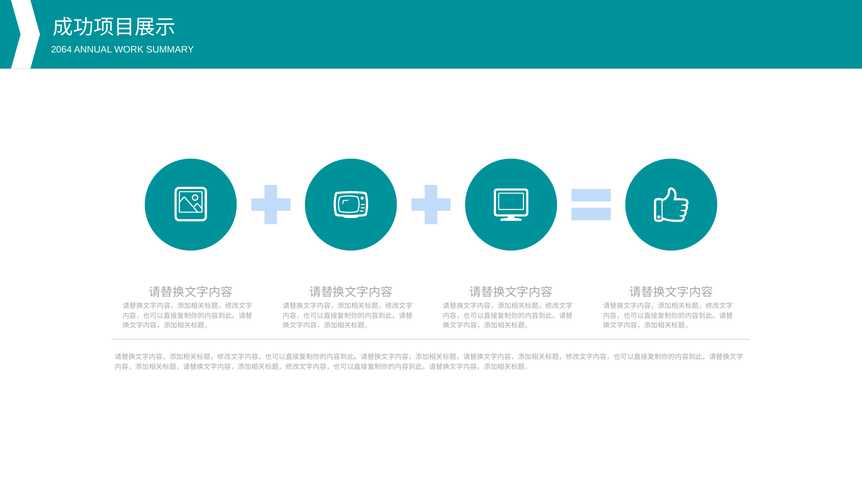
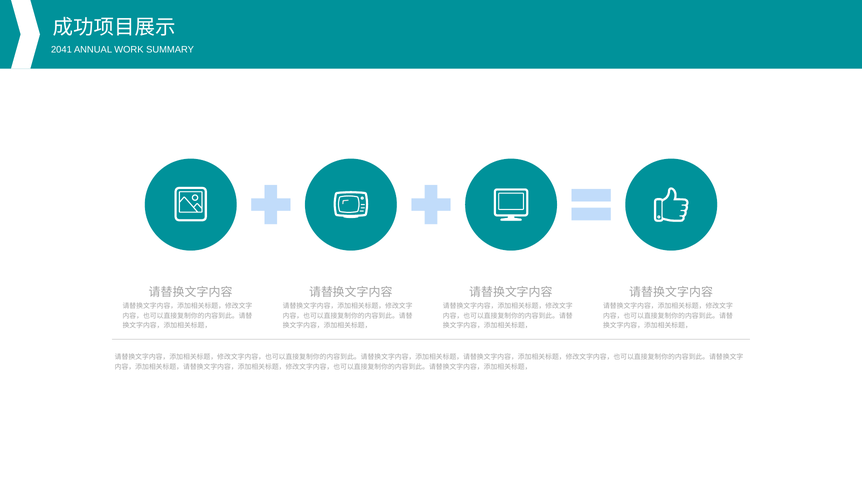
2064: 2064 -> 2041
